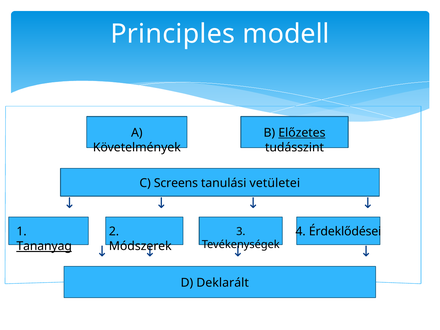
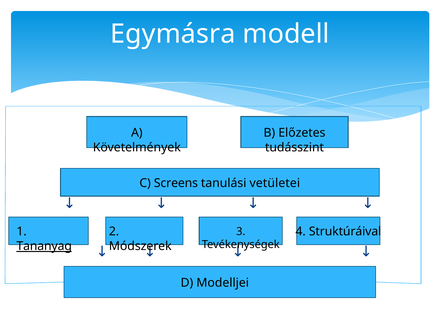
Principles: Principles -> Egymásra
Előzetes underline: present -> none
Érdeklődései: Érdeklődései -> Struktúráival
Deklarált: Deklarált -> Modelljei
